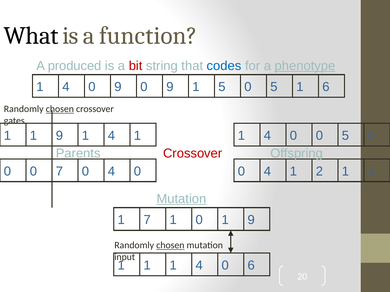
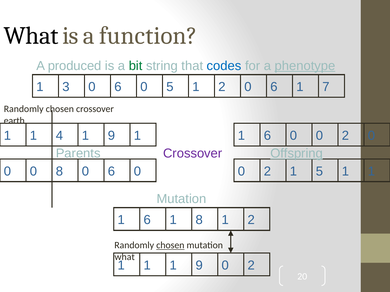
bit colour: red -> green
4 at (66, 87): 4 -> 3
9 at (118, 87): 9 -> 6
9 at (170, 87): 9 -> 5
5 at (222, 87): 5 -> 2
5 at (274, 87): 5 -> 6
1 6: 6 -> 7
chosen at (60, 109) underline: present -> none
gates: gates -> earth
1 1 9: 9 -> 4
4 at (111, 136): 4 -> 9
4 at (267, 136): 4 -> 6
0 0 5: 5 -> 2
Crossover at (193, 154) colour: red -> purple
Offspring underline: none -> present
0 7: 7 -> 8
4 at (111, 172): 4 -> 6
4 at (267, 172): 4 -> 2
1 2: 2 -> 5
Mutation at (181, 199) underline: present -> none
7 at (147, 220): 7 -> 6
0 at (199, 220): 0 -> 8
9 at (251, 220): 9 -> 2
input at (125, 257): input -> what
4 at (199, 266): 4 -> 9
6 at (251, 266): 6 -> 2
